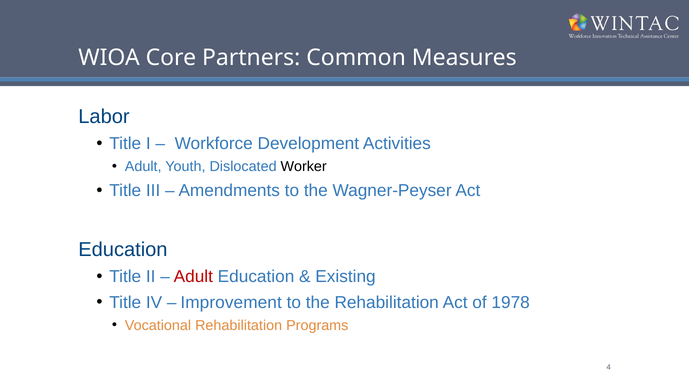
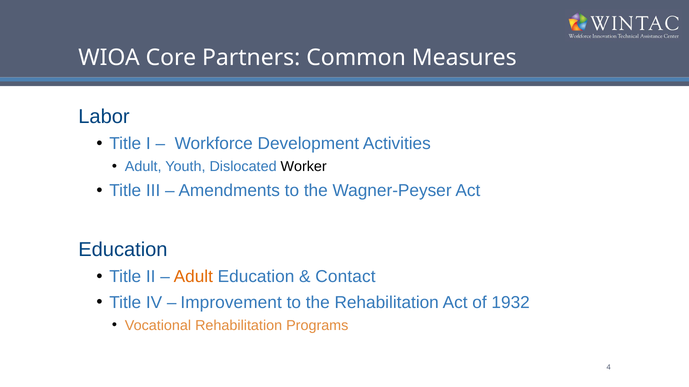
Adult at (193, 277) colour: red -> orange
Existing: Existing -> Contact
1978: 1978 -> 1932
